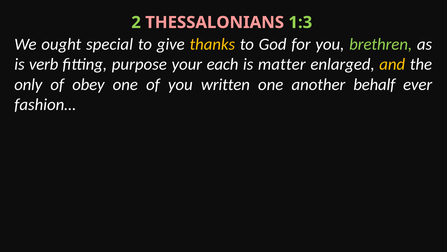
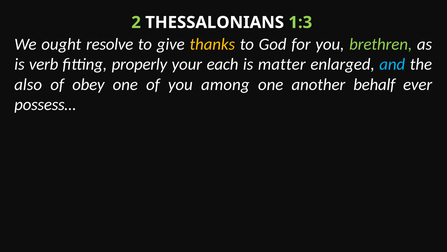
THESSALONIANS colour: pink -> white
special: special -> resolve
purpose: purpose -> properly
and colour: yellow -> light blue
only: only -> also
written: written -> among
fashion…: fashion… -> possess…
